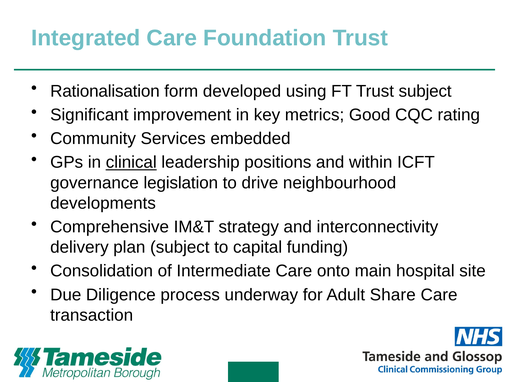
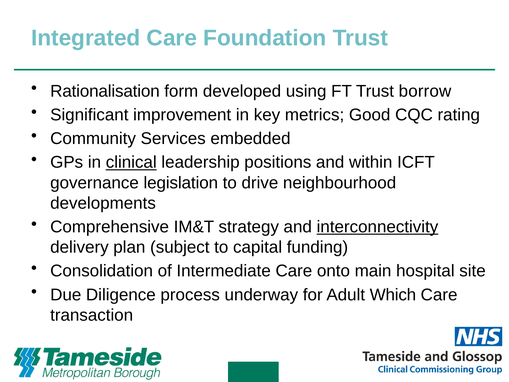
Trust subject: subject -> borrow
interconnectivity underline: none -> present
Share: Share -> Which
